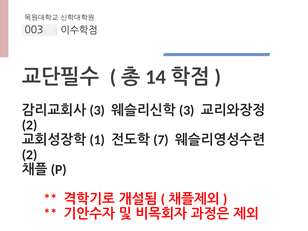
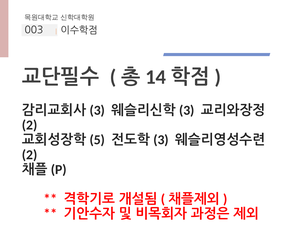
1: 1 -> 5
7 at (161, 140): 7 -> 3
